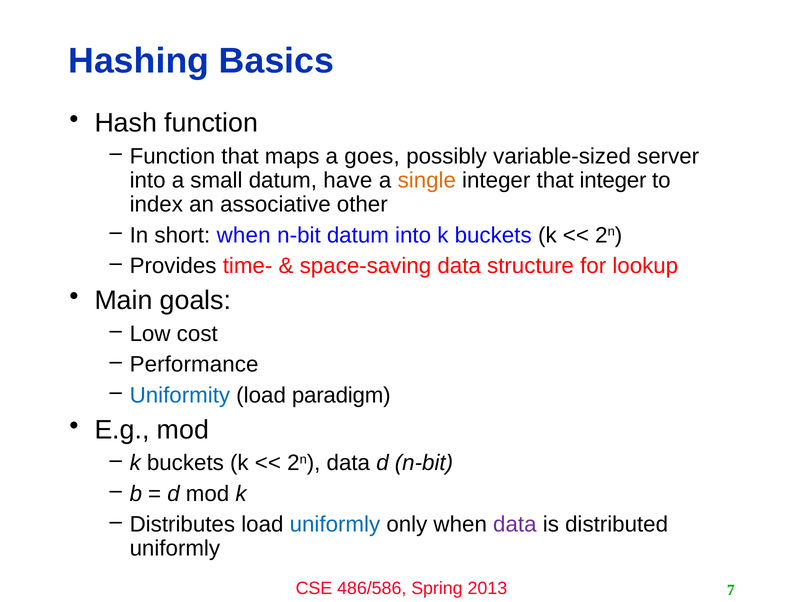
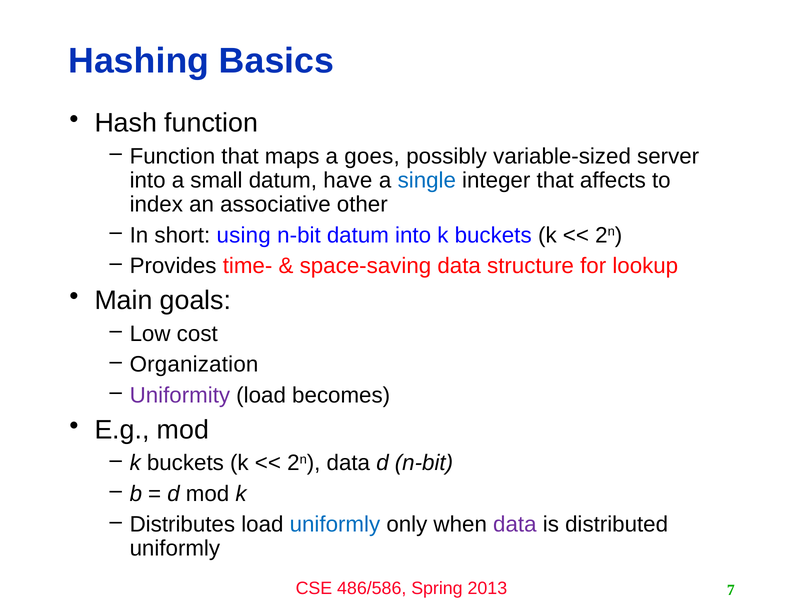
single colour: orange -> blue
that integer: integer -> affects
short when: when -> using
Performance: Performance -> Organization
Uniformity colour: blue -> purple
paradigm: paradigm -> becomes
